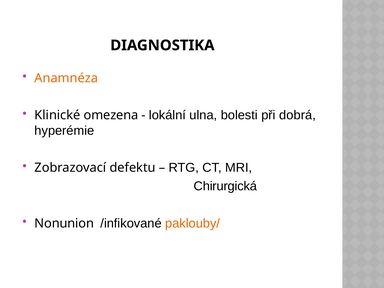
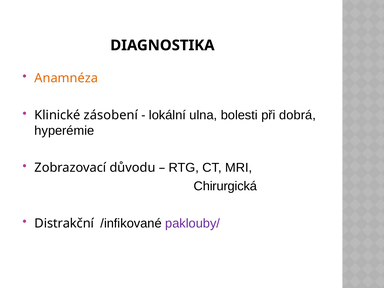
omezena: omezena -> zásobení
defektu: defektu -> důvodu
Nonunion: Nonunion -> Distrakční
paklouby/ colour: orange -> purple
